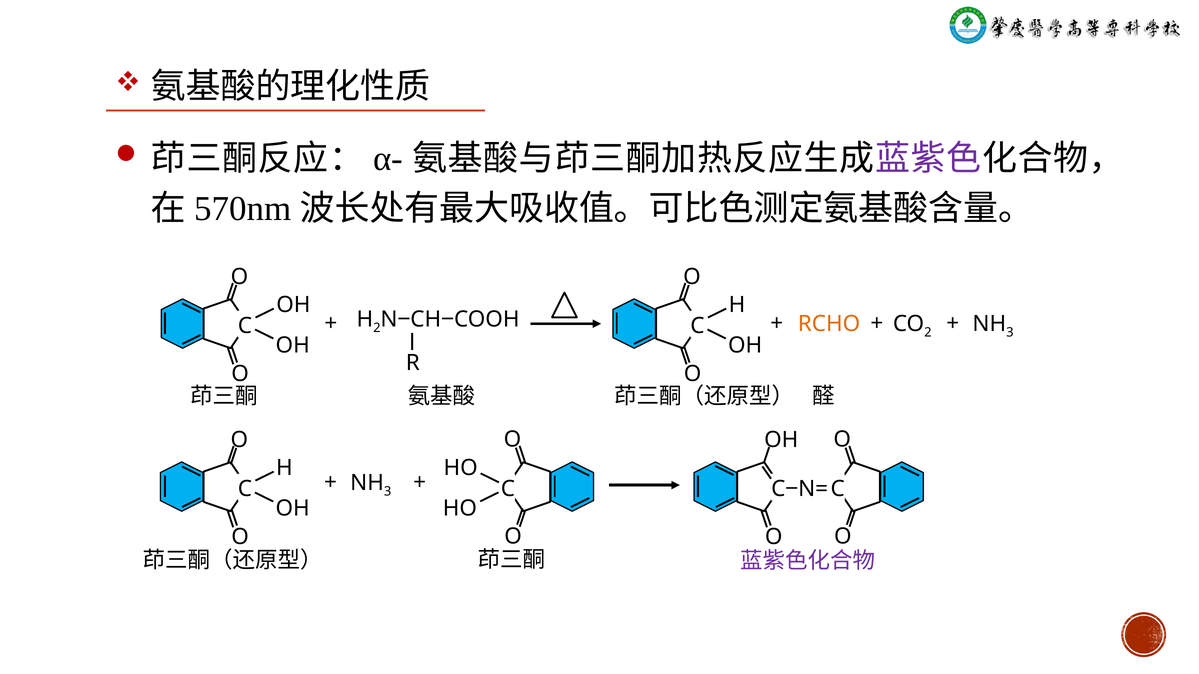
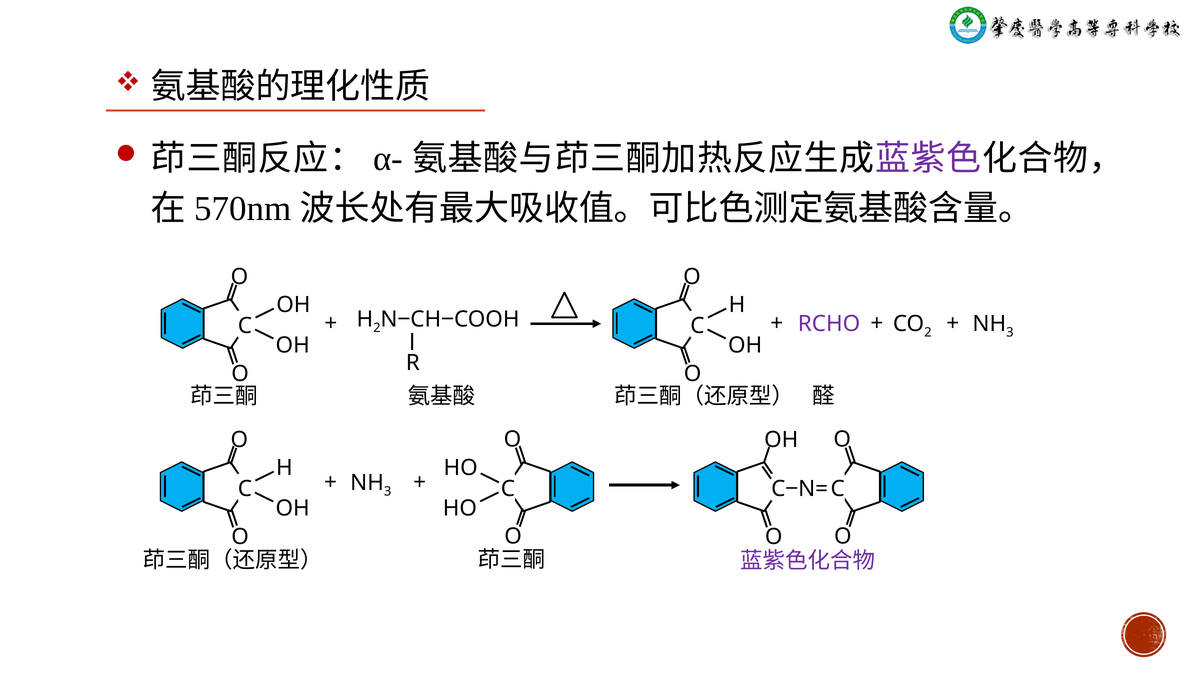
RCHO colour: orange -> purple
